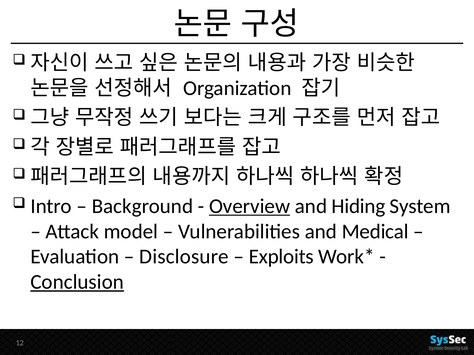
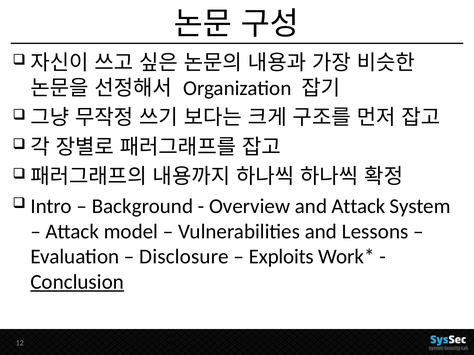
Overview underline: present -> none
and Hiding: Hiding -> Attack
Medical: Medical -> Lessons
